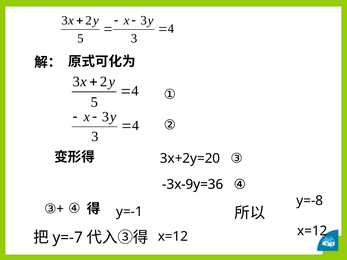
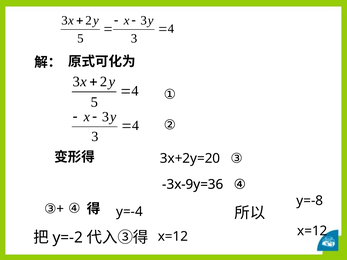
y=-1: y=-1 -> y=-4
y=-7: y=-7 -> y=-2
